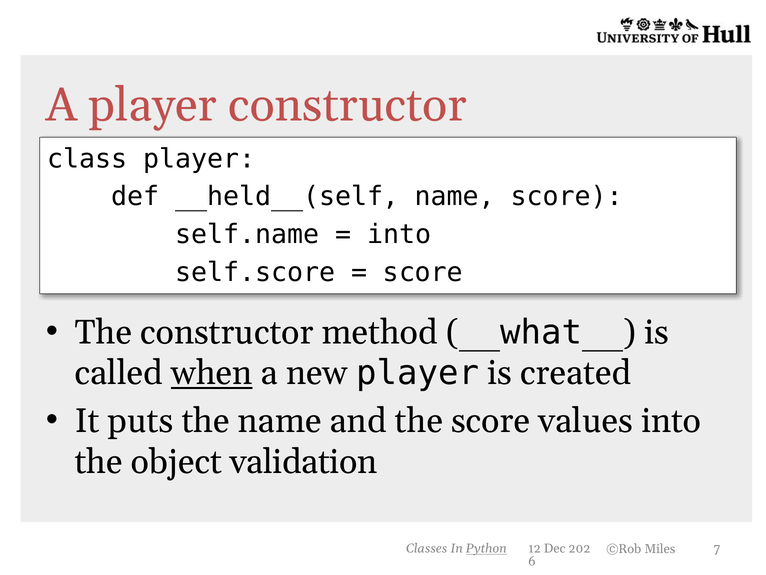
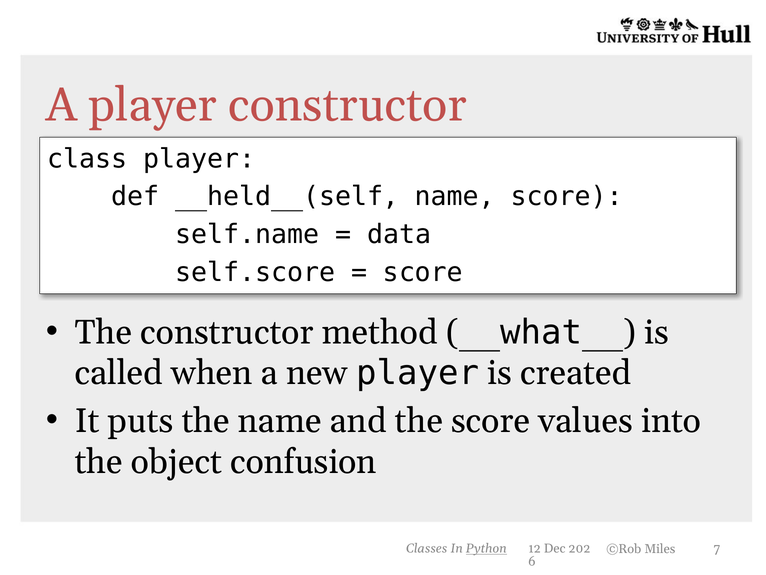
into at (399, 234): into -> data
when underline: present -> none
validation: validation -> confusion
